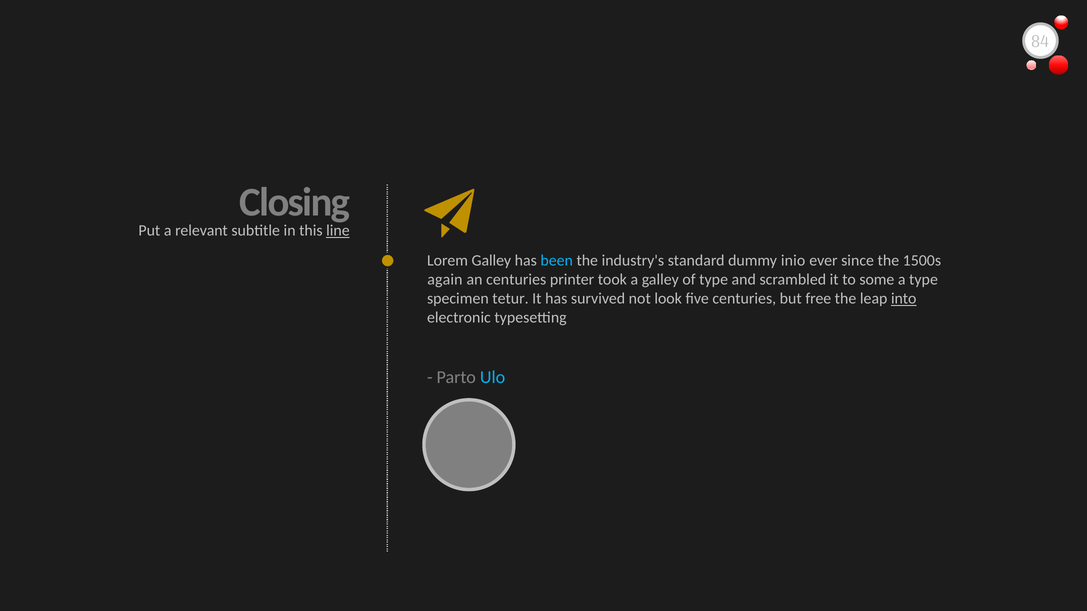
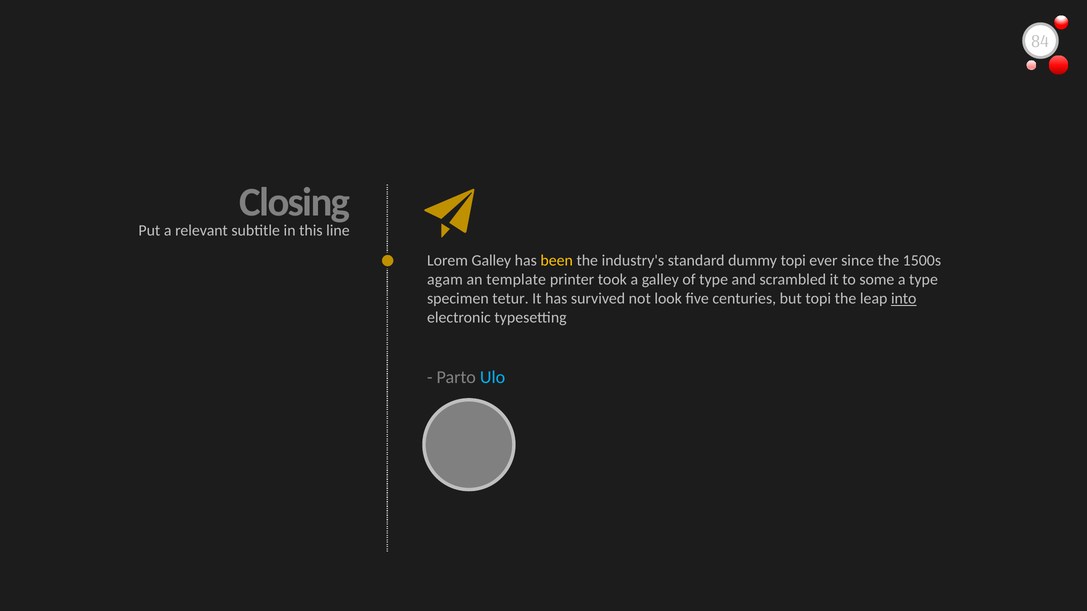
line underline: present -> none
been colour: light blue -> yellow
dummy inio: inio -> topi
again: again -> agam
an centuries: centuries -> template
but free: free -> topi
